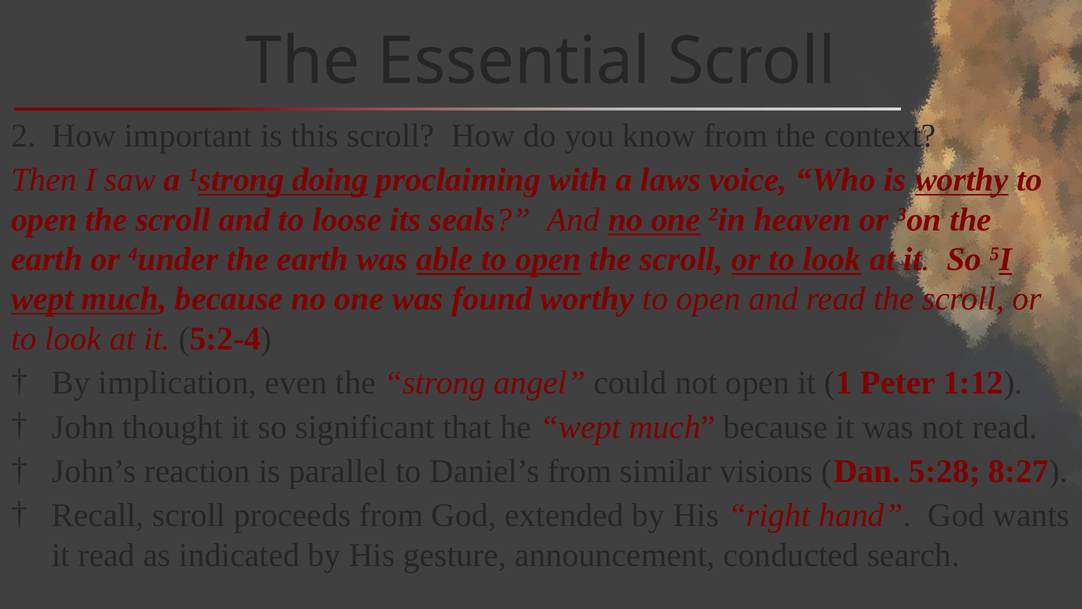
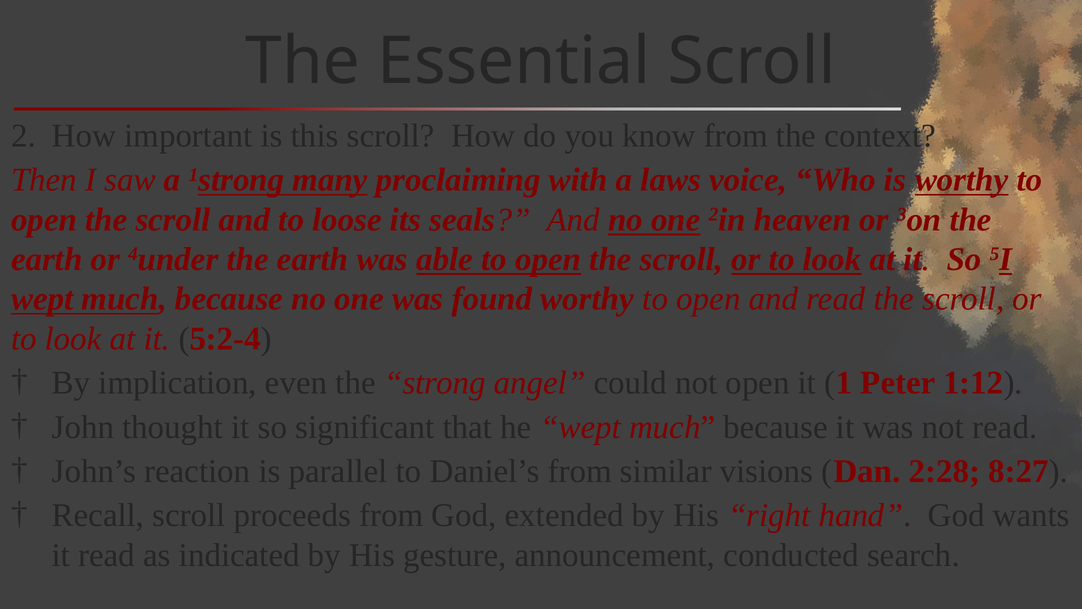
doing: doing -> many
5:28: 5:28 -> 2:28
